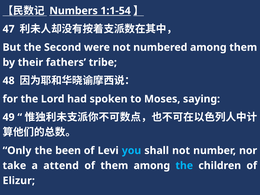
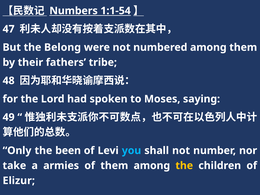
Second: Second -> Belong
attend: attend -> armies
the at (184, 166) colour: light blue -> yellow
